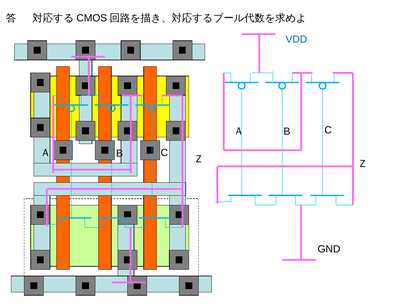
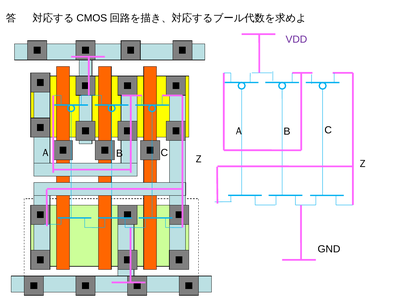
VDD colour: blue -> purple
